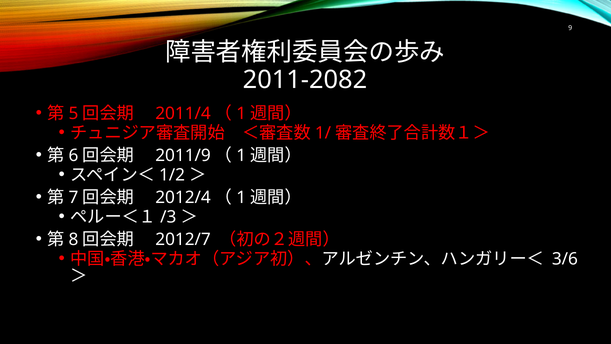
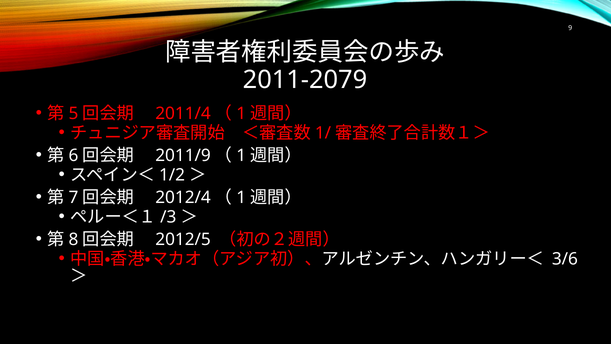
2011-2082: 2011-2082 -> 2011-2079
2012/7: 2012/7 -> 2012/5
